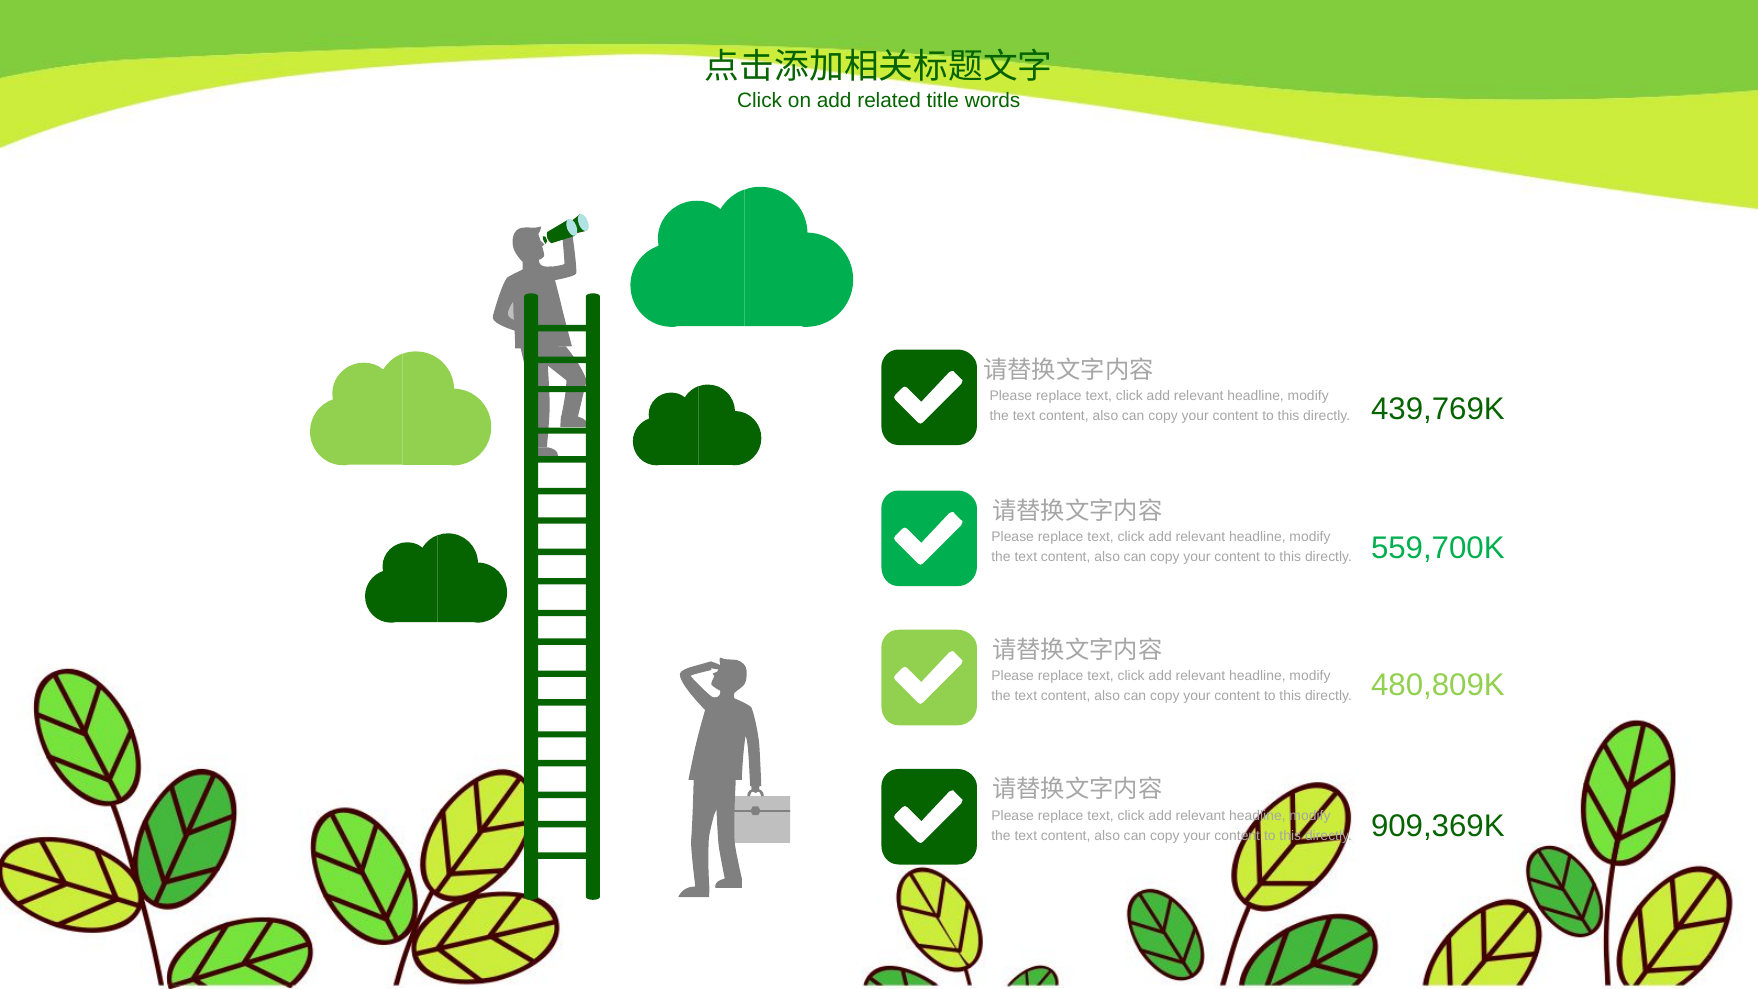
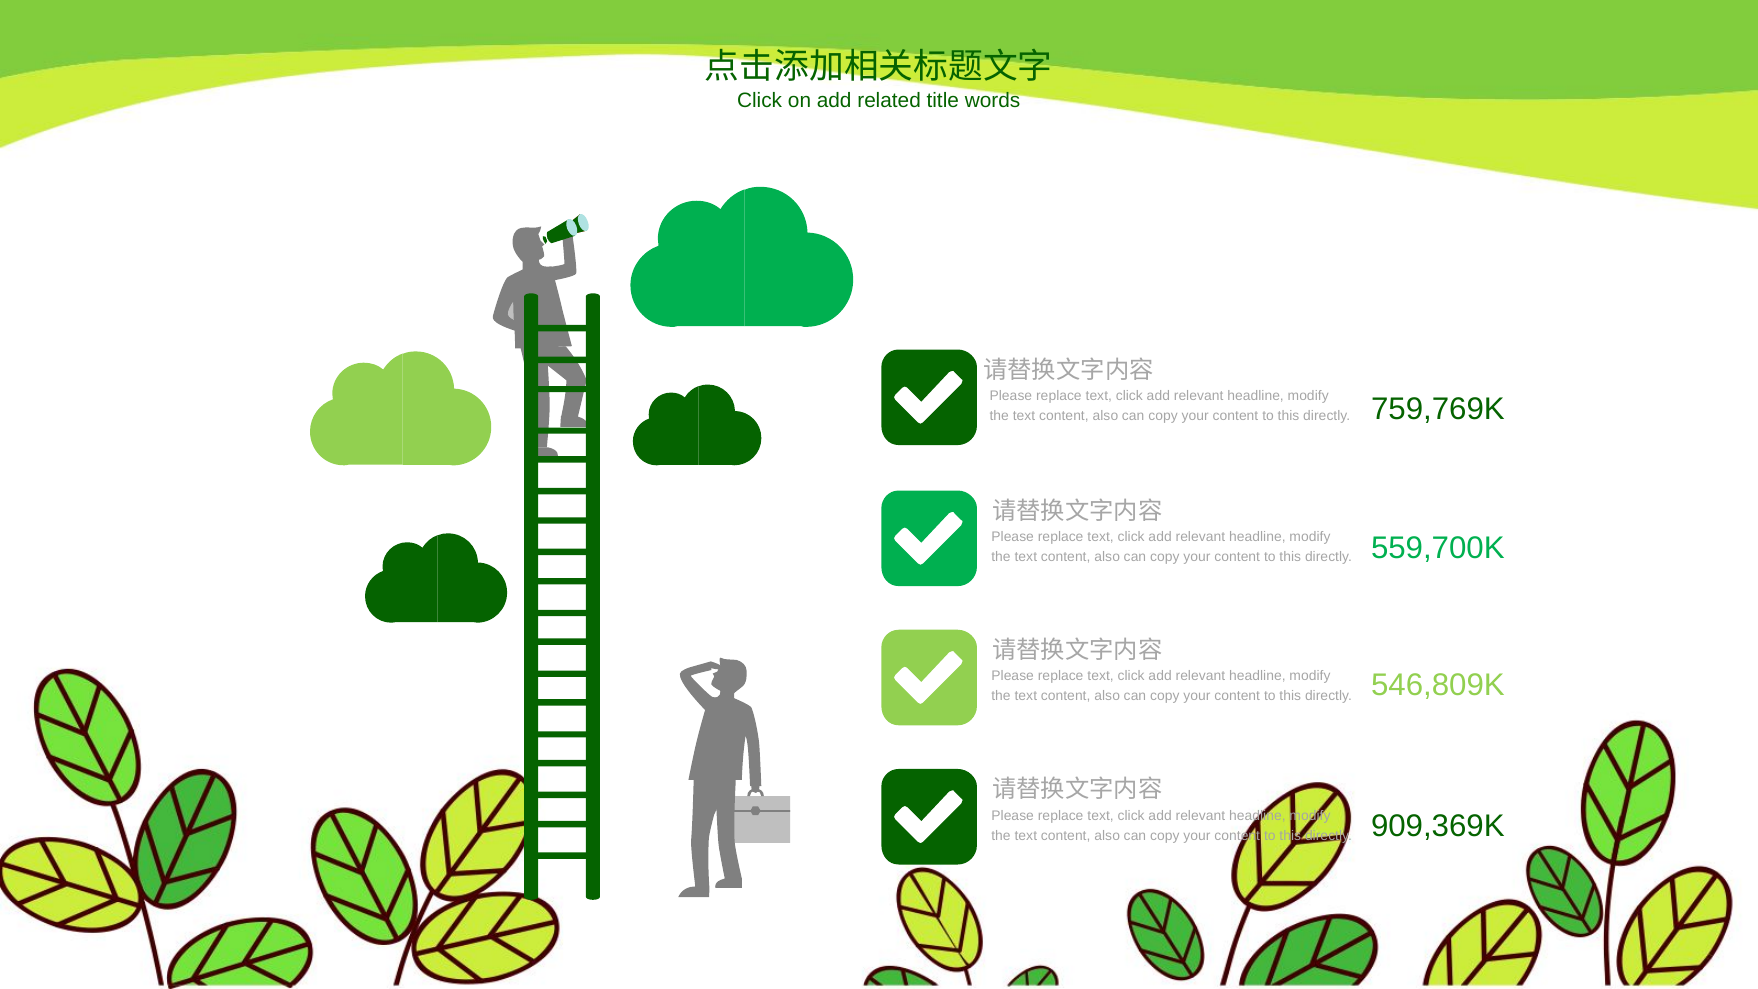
439,769K: 439,769K -> 759,769K
480,809K: 480,809K -> 546,809K
